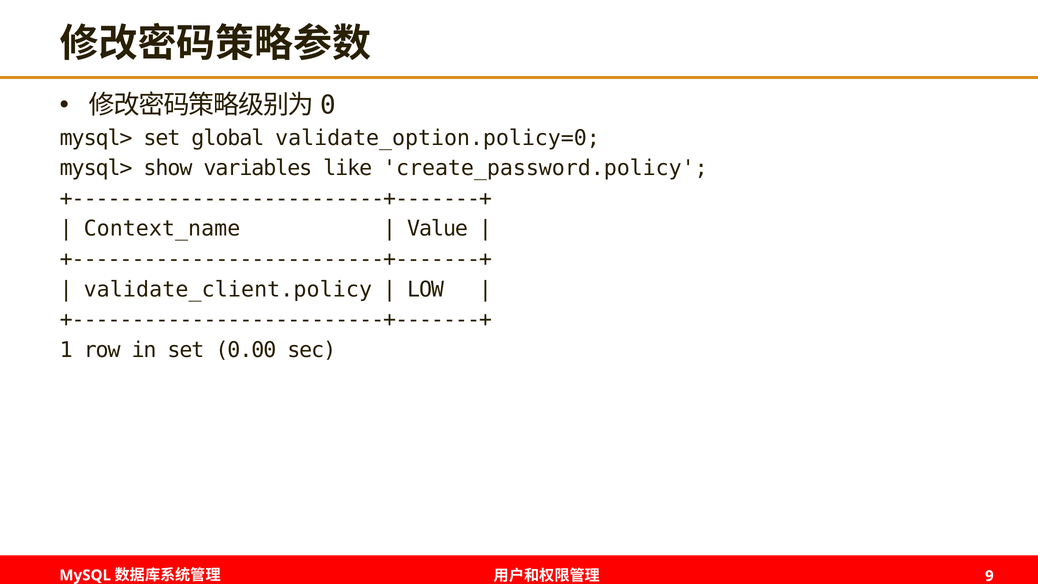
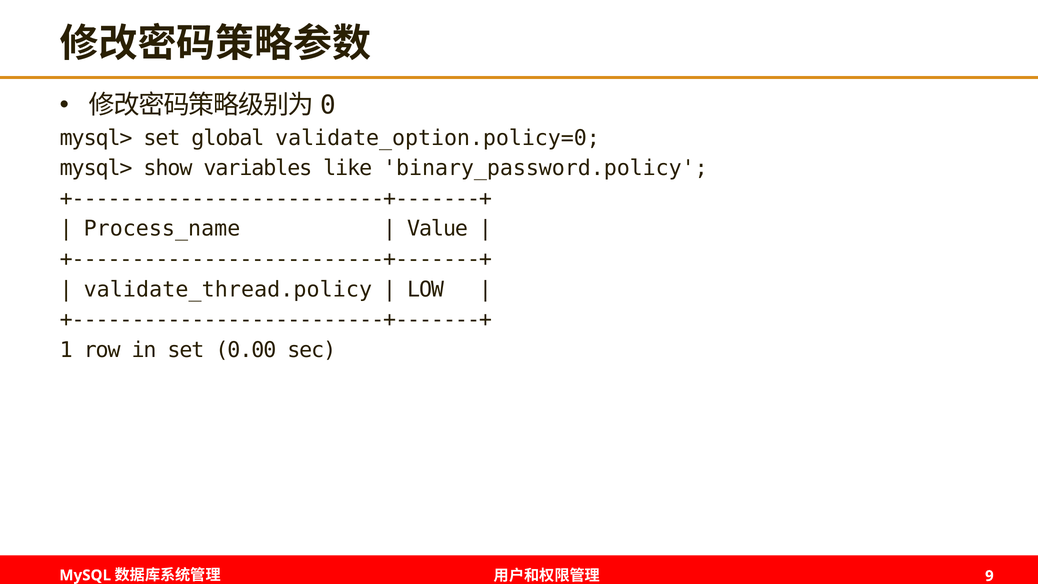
create_password.policy: create_password.policy -> binary_password.policy
Context_name: Context_name -> Process_name
validate_client.policy: validate_client.policy -> validate_thread.policy
